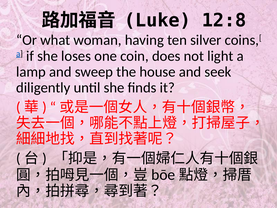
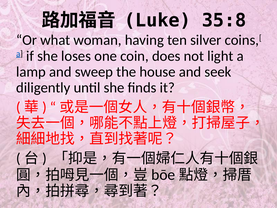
12:8: 12:8 -> 35:8
